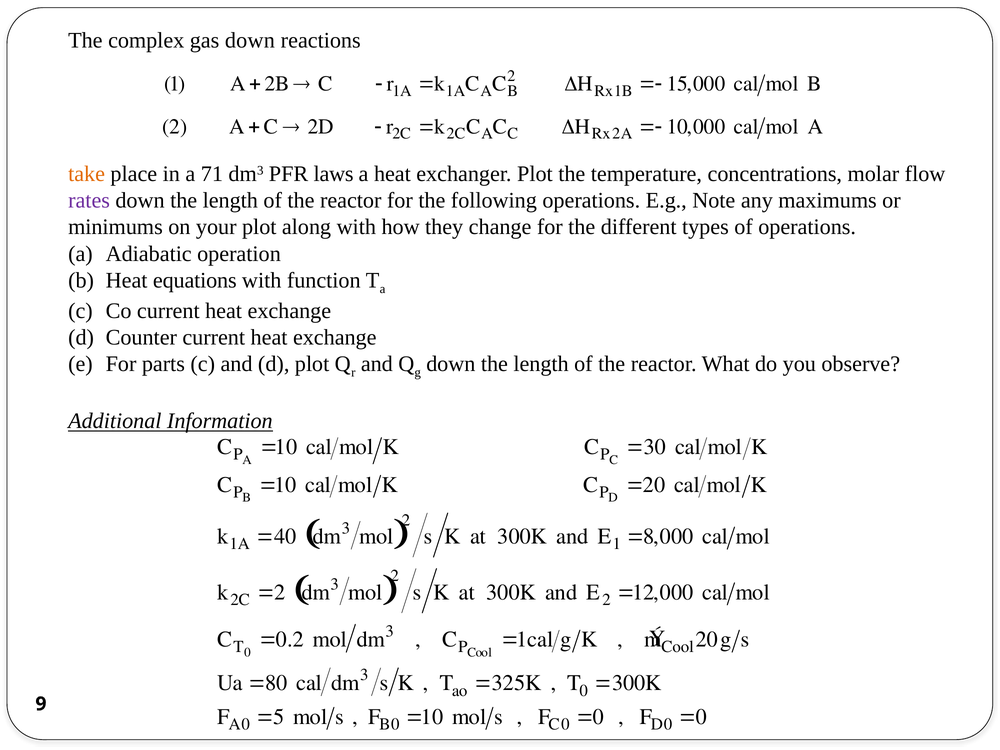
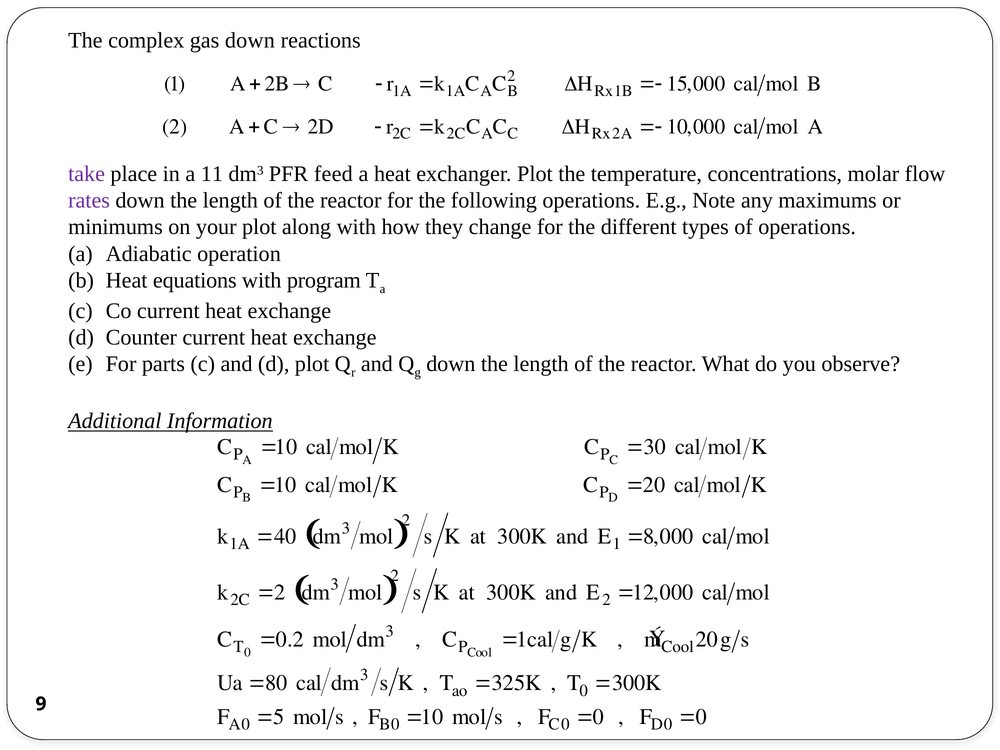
take colour: orange -> purple
71: 71 -> 11
laws: laws -> feed
function: function -> program
